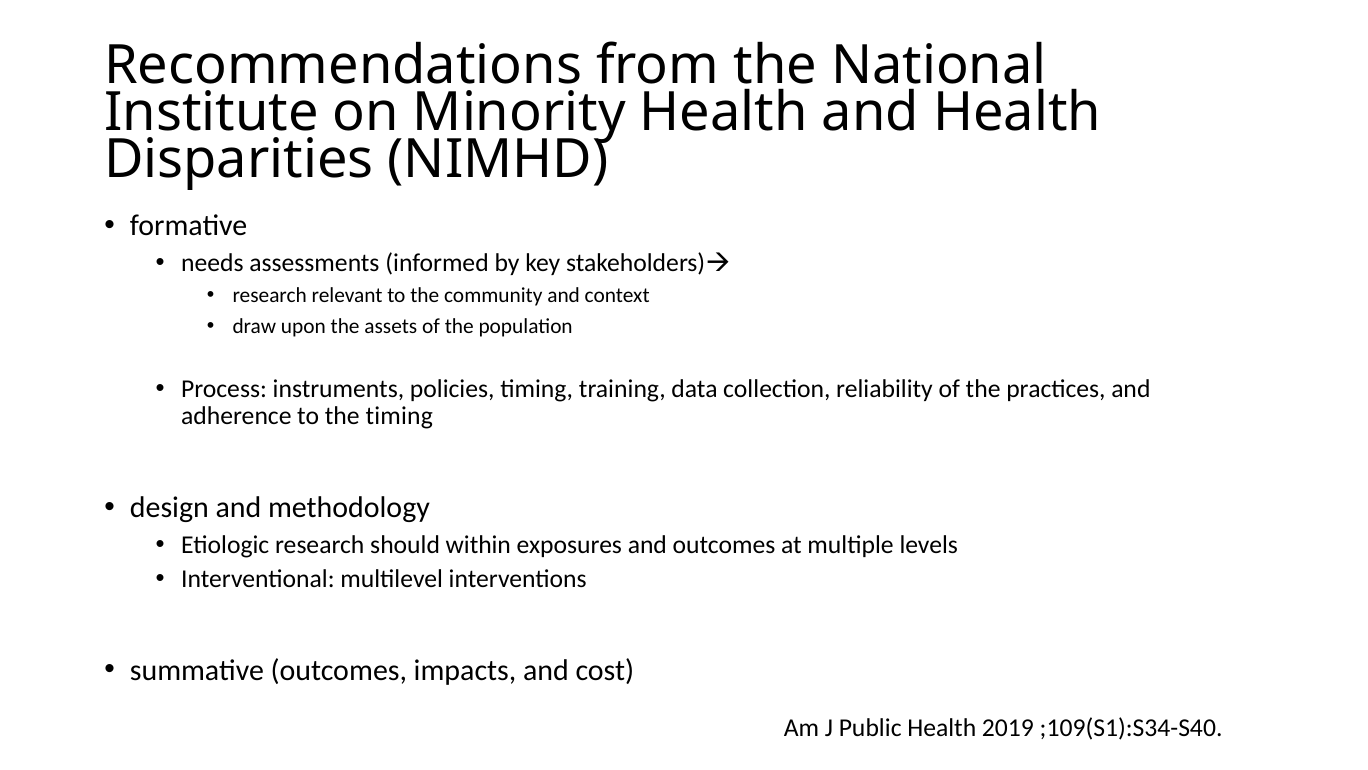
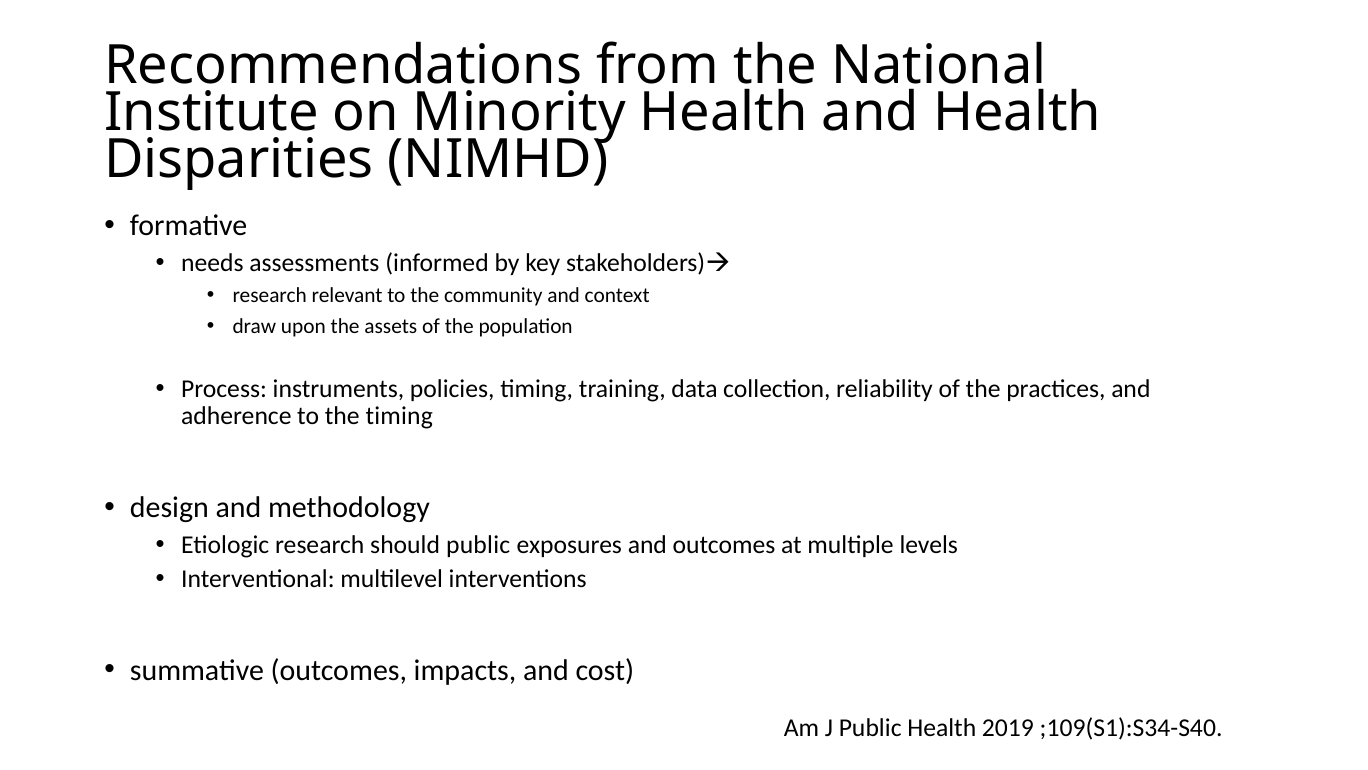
should within: within -> public
